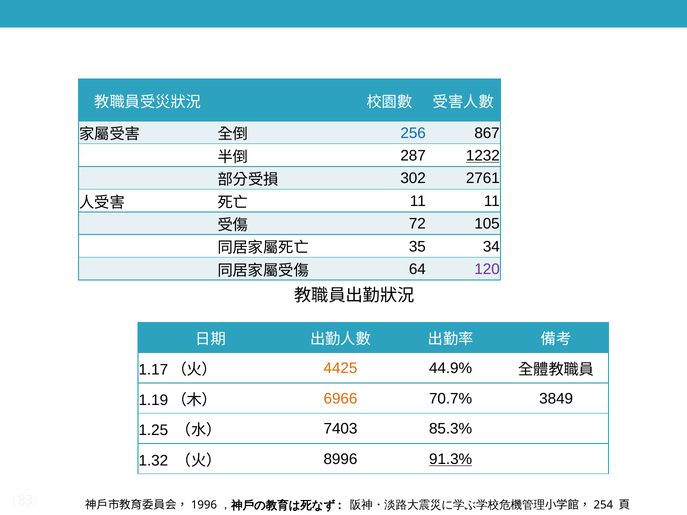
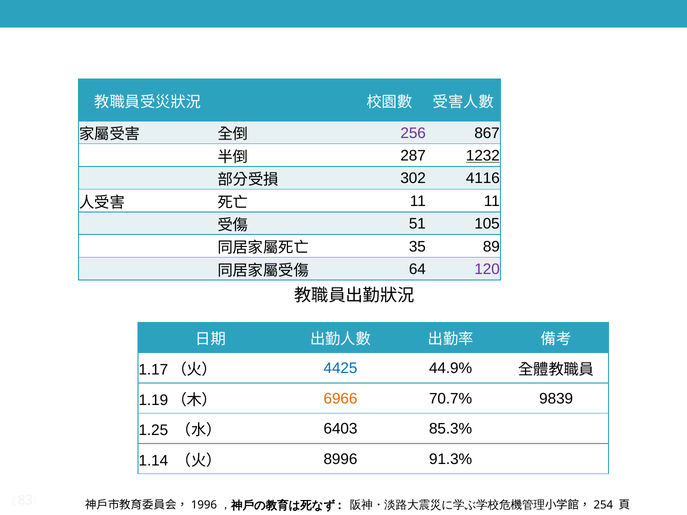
256 colour: blue -> purple
2761: 2761 -> 4116
72: 72 -> 51
34: 34 -> 89
4425 colour: orange -> blue
3849: 3849 -> 9839
7403: 7403 -> 6403
1.32: 1.32 -> 1.14
91.3% underline: present -> none
